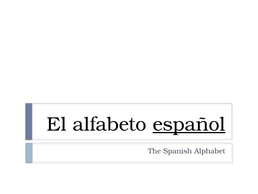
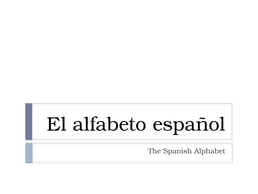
español underline: present -> none
